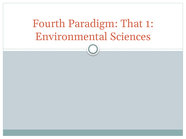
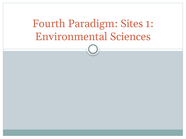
That: That -> Sites
